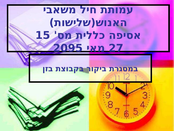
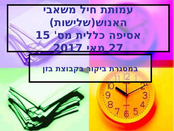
2095: 2095 -> 2017
